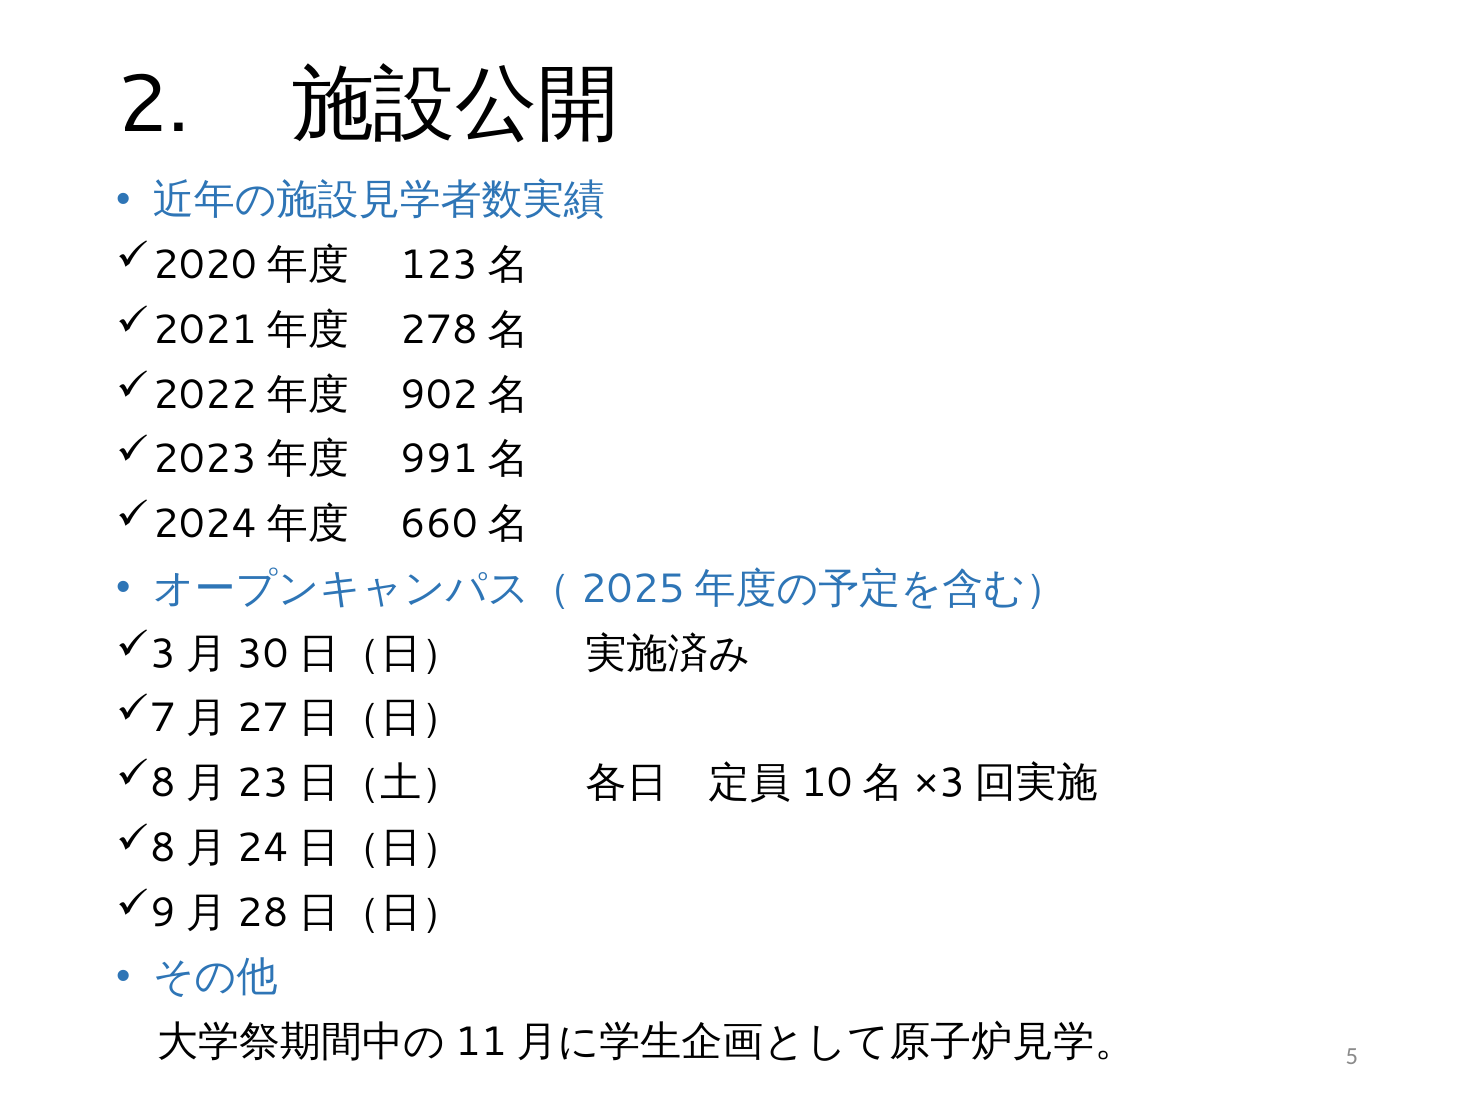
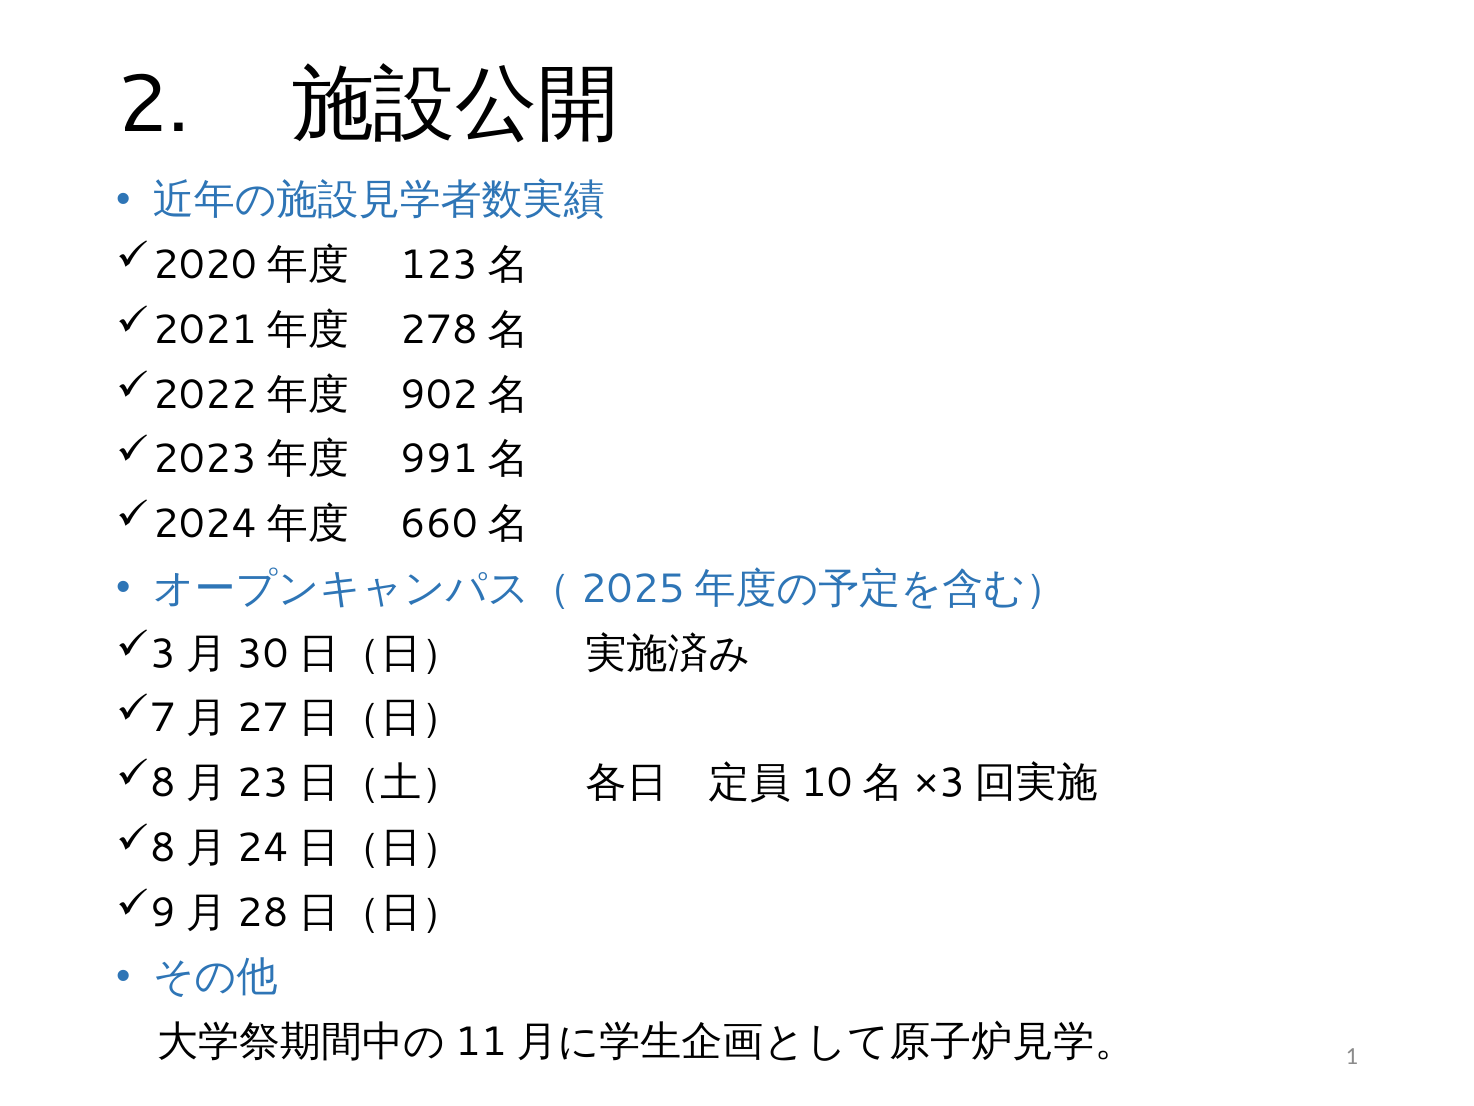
5: 5 -> 1
